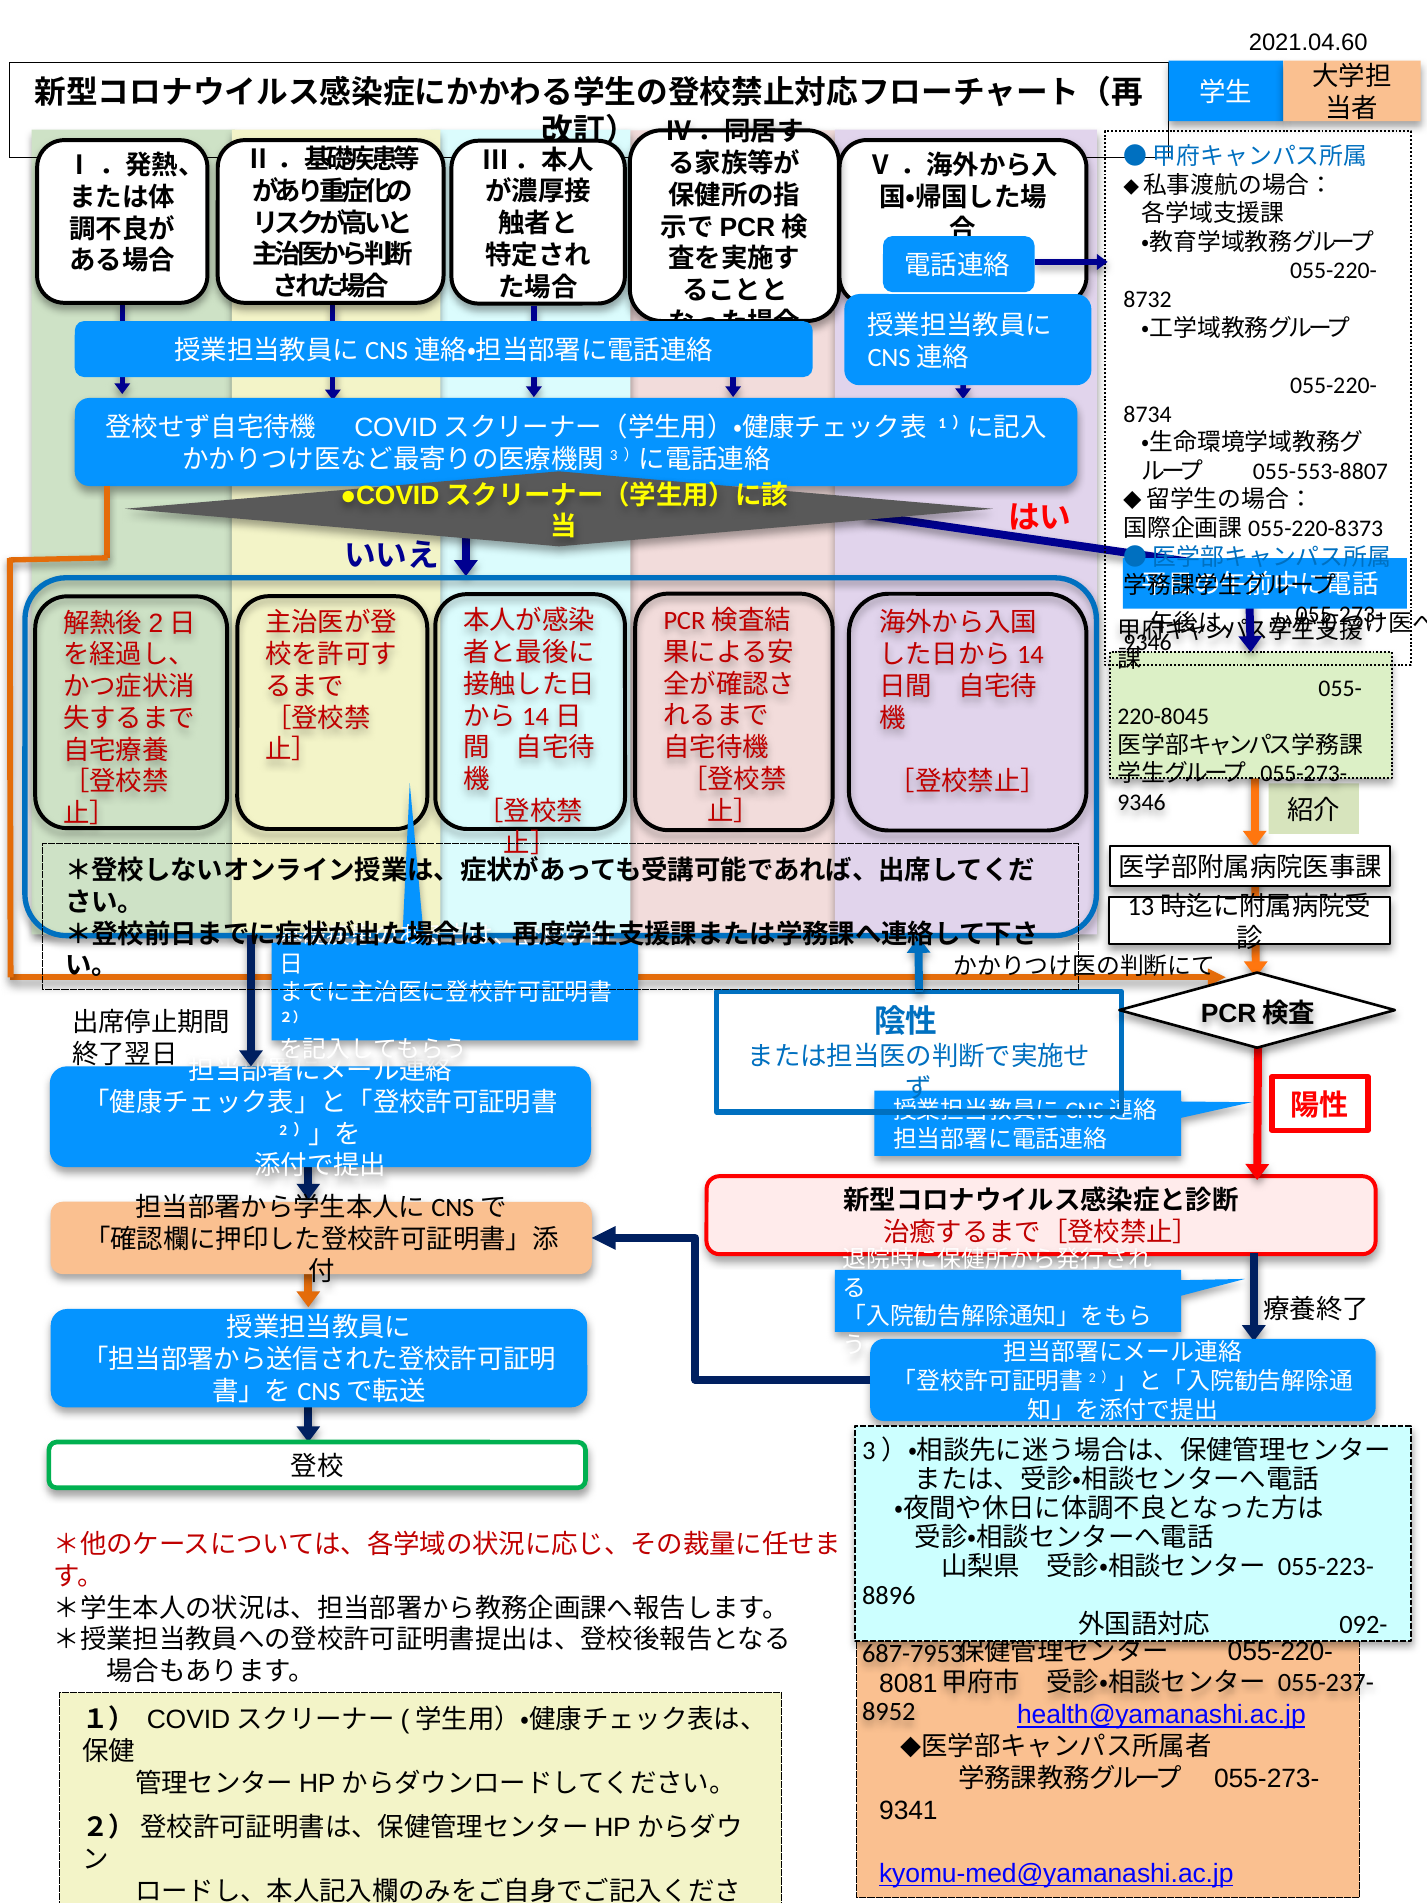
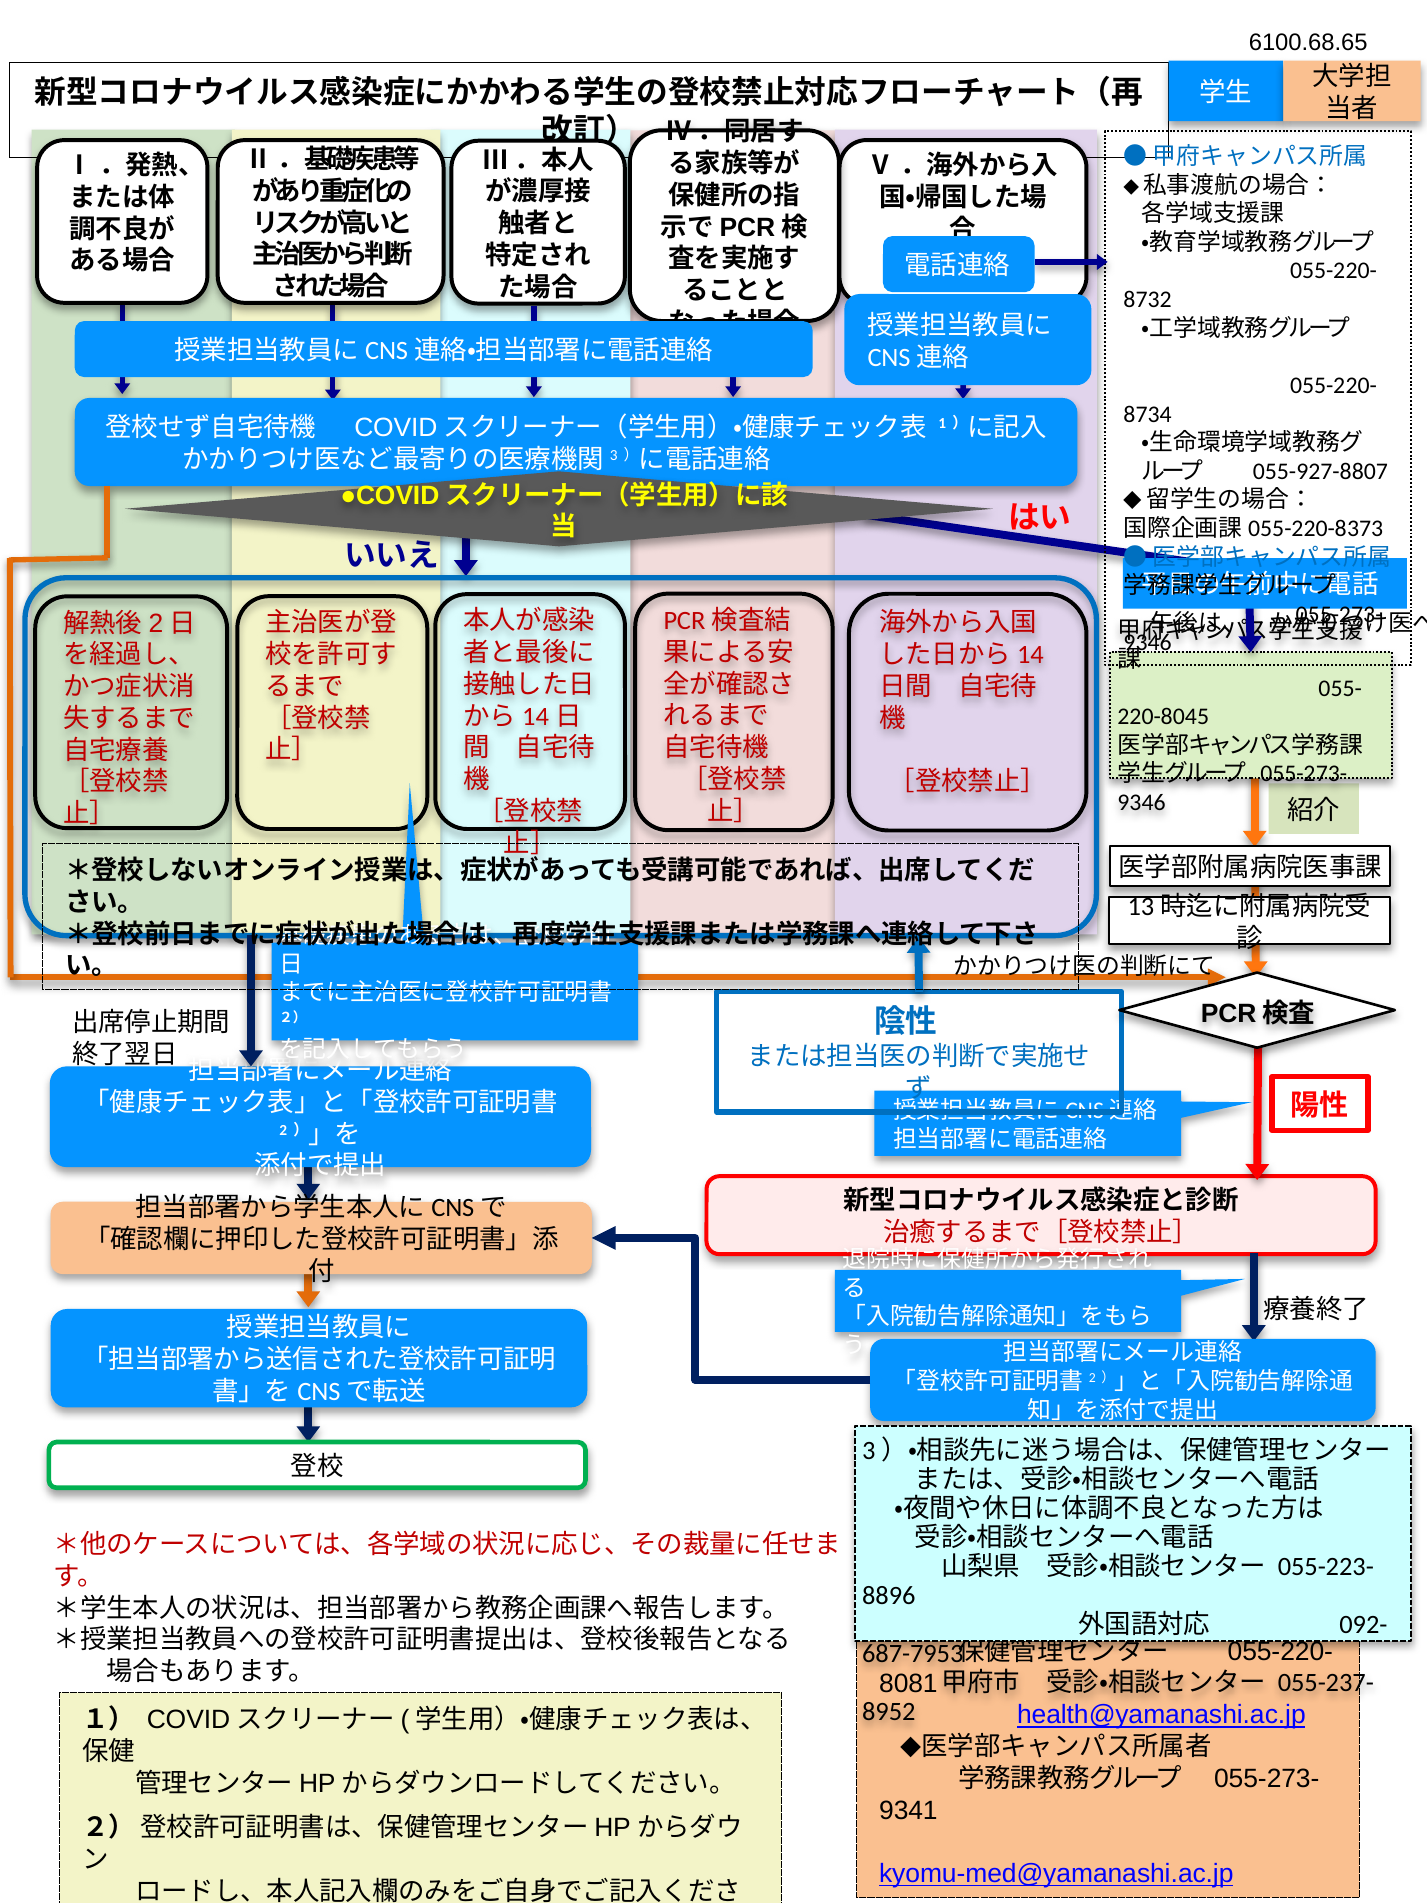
2021.04.60: 2021.04.60 -> 6100.68.65
055-553-8807: 055-553-8807 -> 055-927-8807
